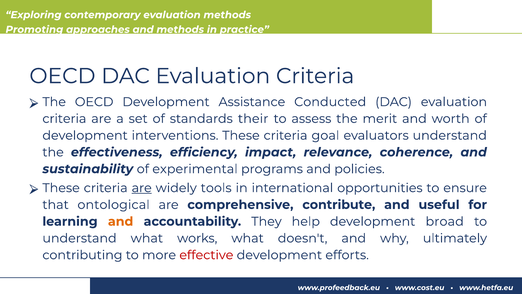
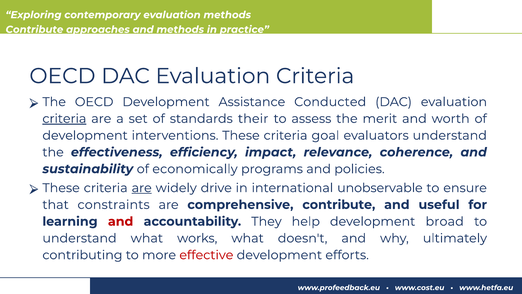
Promoting at (34, 29): Promoting -> Contribute
criteria at (64, 119) underline: none -> present
experimental: experimental -> economically
tools: tools -> drive
opportunities: opportunities -> unobservable
ontological: ontological -> constraints
and at (121, 221) colour: orange -> red
